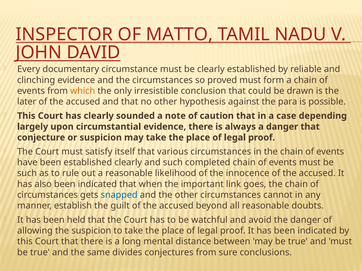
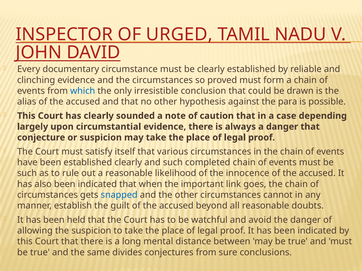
MATTO: MATTO -> URGED
which colour: orange -> blue
later: later -> alias
